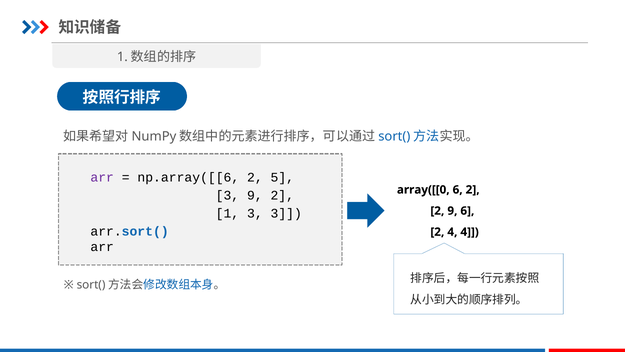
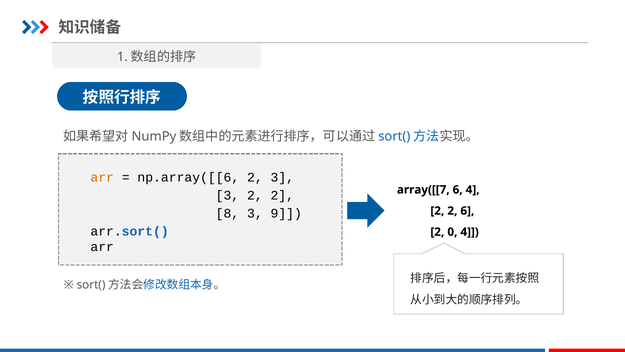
arr at (102, 177) colour: purple -> orange
2 5: 5 -> 3
array([[0: array([[0 -> array([[7
2 at (473, 190): 2 -> 4
3 9: 9 -> 2
1 at (227, 213): 1 -> 8
3 3: 3 -> 9
9 at (452, 211): 9 -> 2
2 4: 4 -> 0
